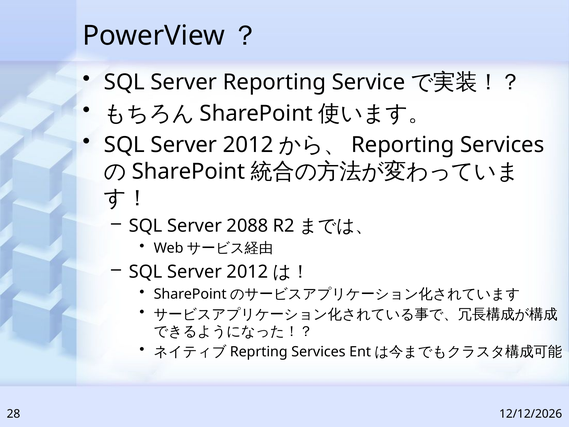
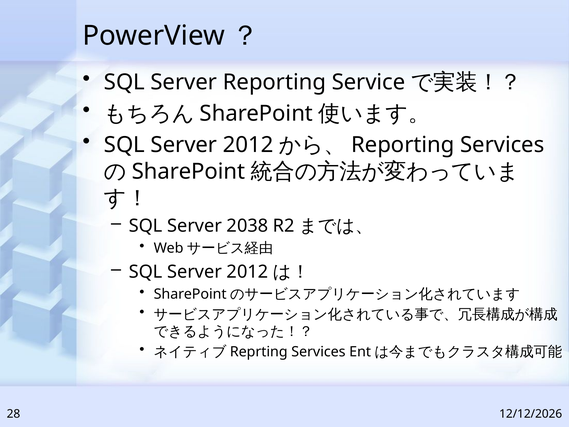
2088: 2088 -> 2038
